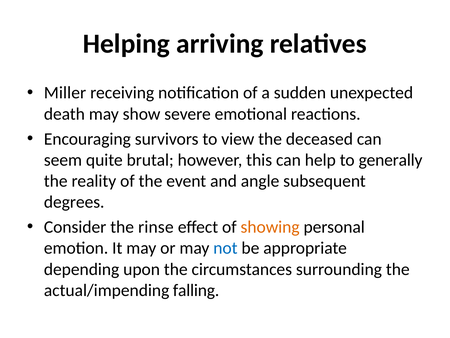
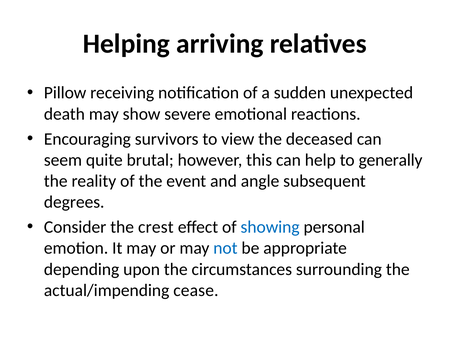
Miller: Miller -> Pillow
rinse: rinse -> crest
showing colour: orange -> blue
falling: falling -> cease
